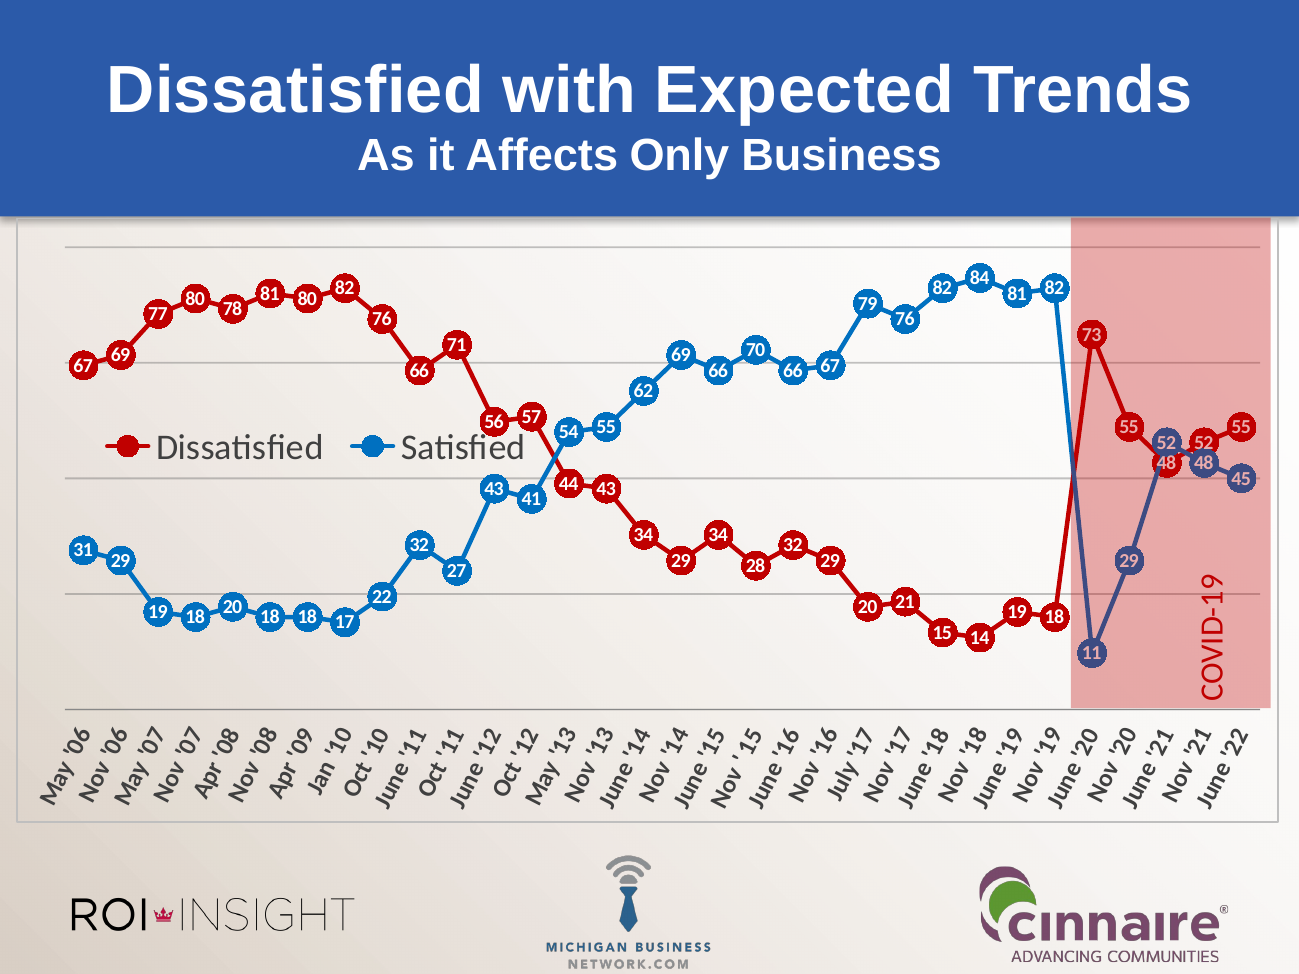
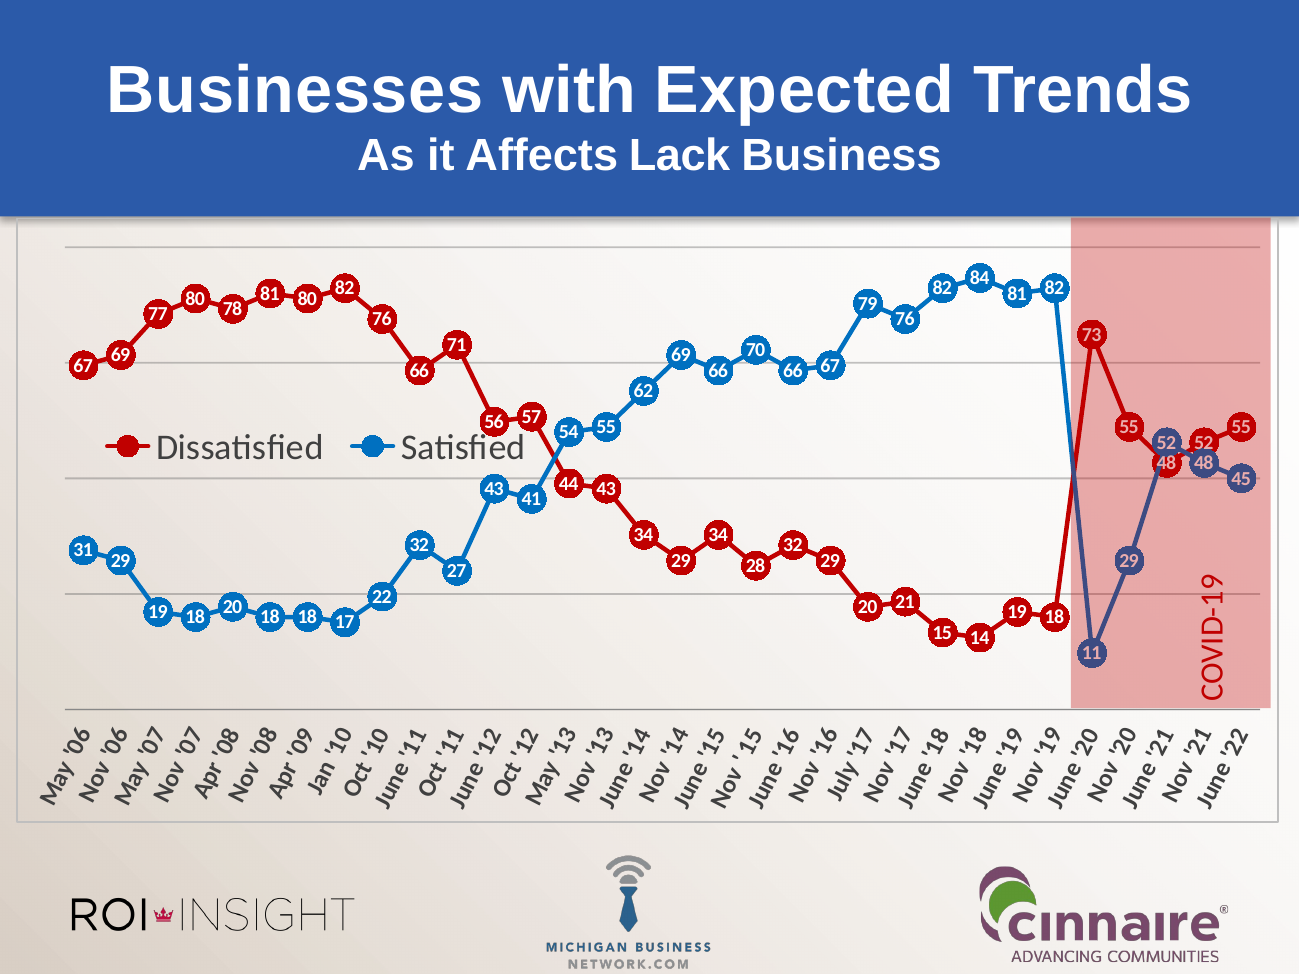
Dissatisfied at (295, 90): Dissatisfied -> Businesses
Only: Only -> Lack
